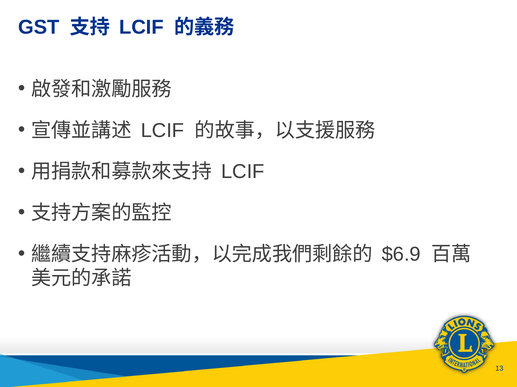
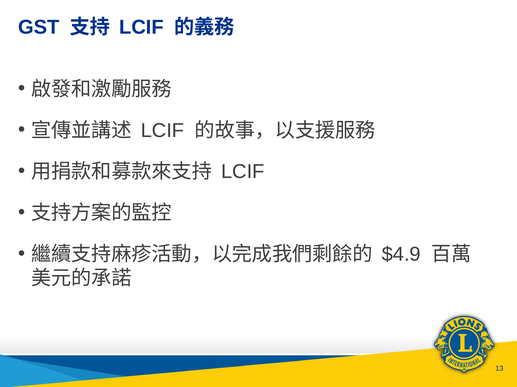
$6.9: $6.9 -> $4.9
